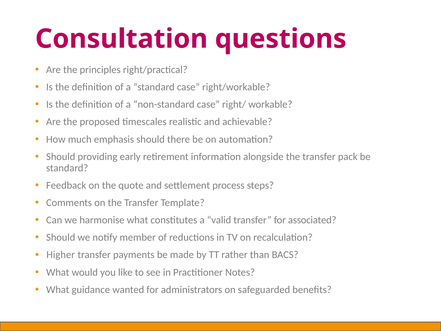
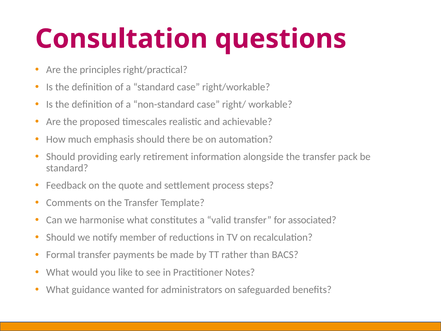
Higher: Higher -> Formal
